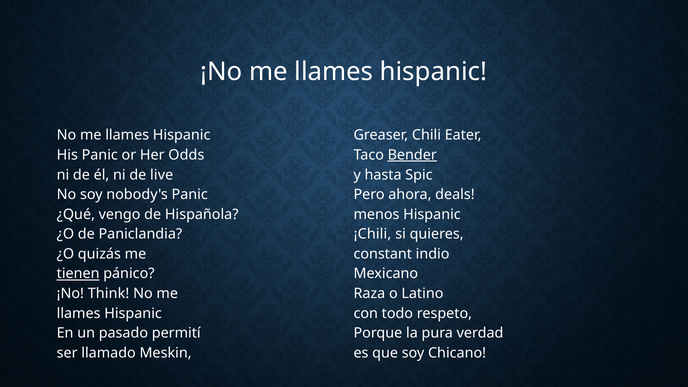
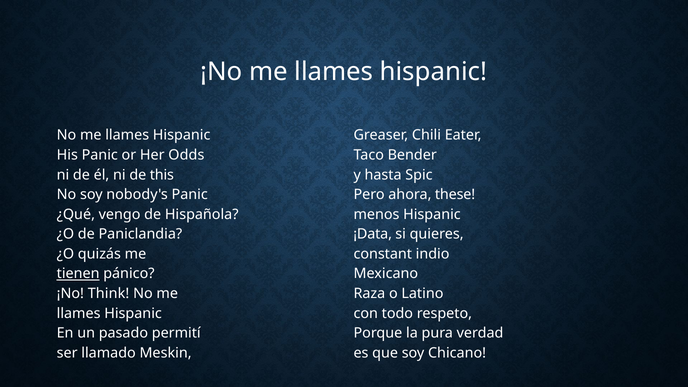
Bender underline: present -> none
live: live -> this
deals: deals -> these
¡Chili: ¡Chili -> ¡Data
